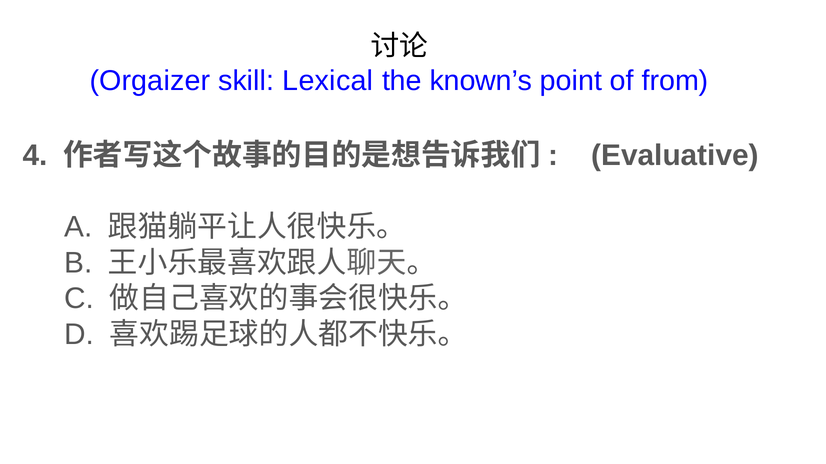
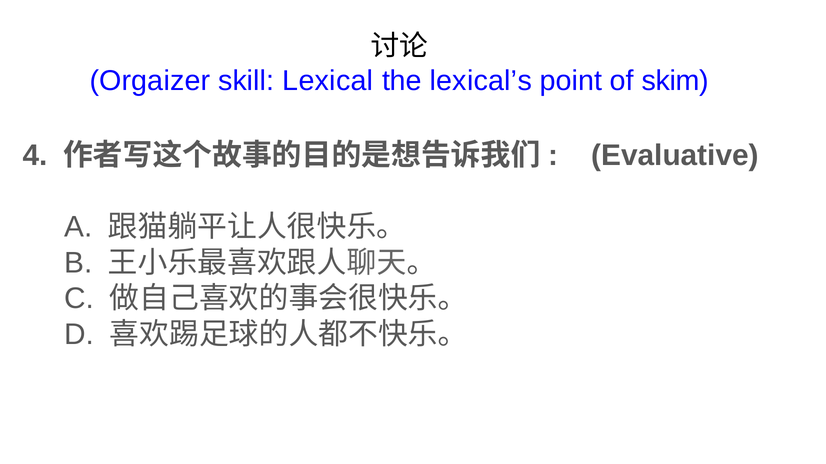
known’s: known’s -> lexical’s
from: from -> skim
